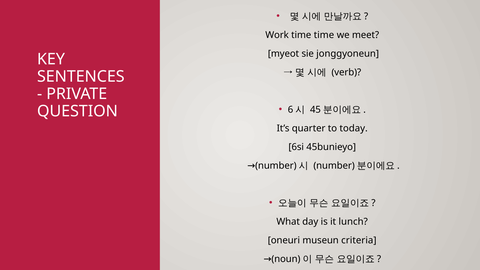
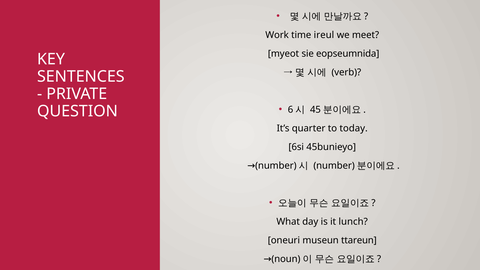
time time: time -> ireul
jonggyoneun: jonggyoneun -> eopseumnida
criteria: criteria -> ttareun
